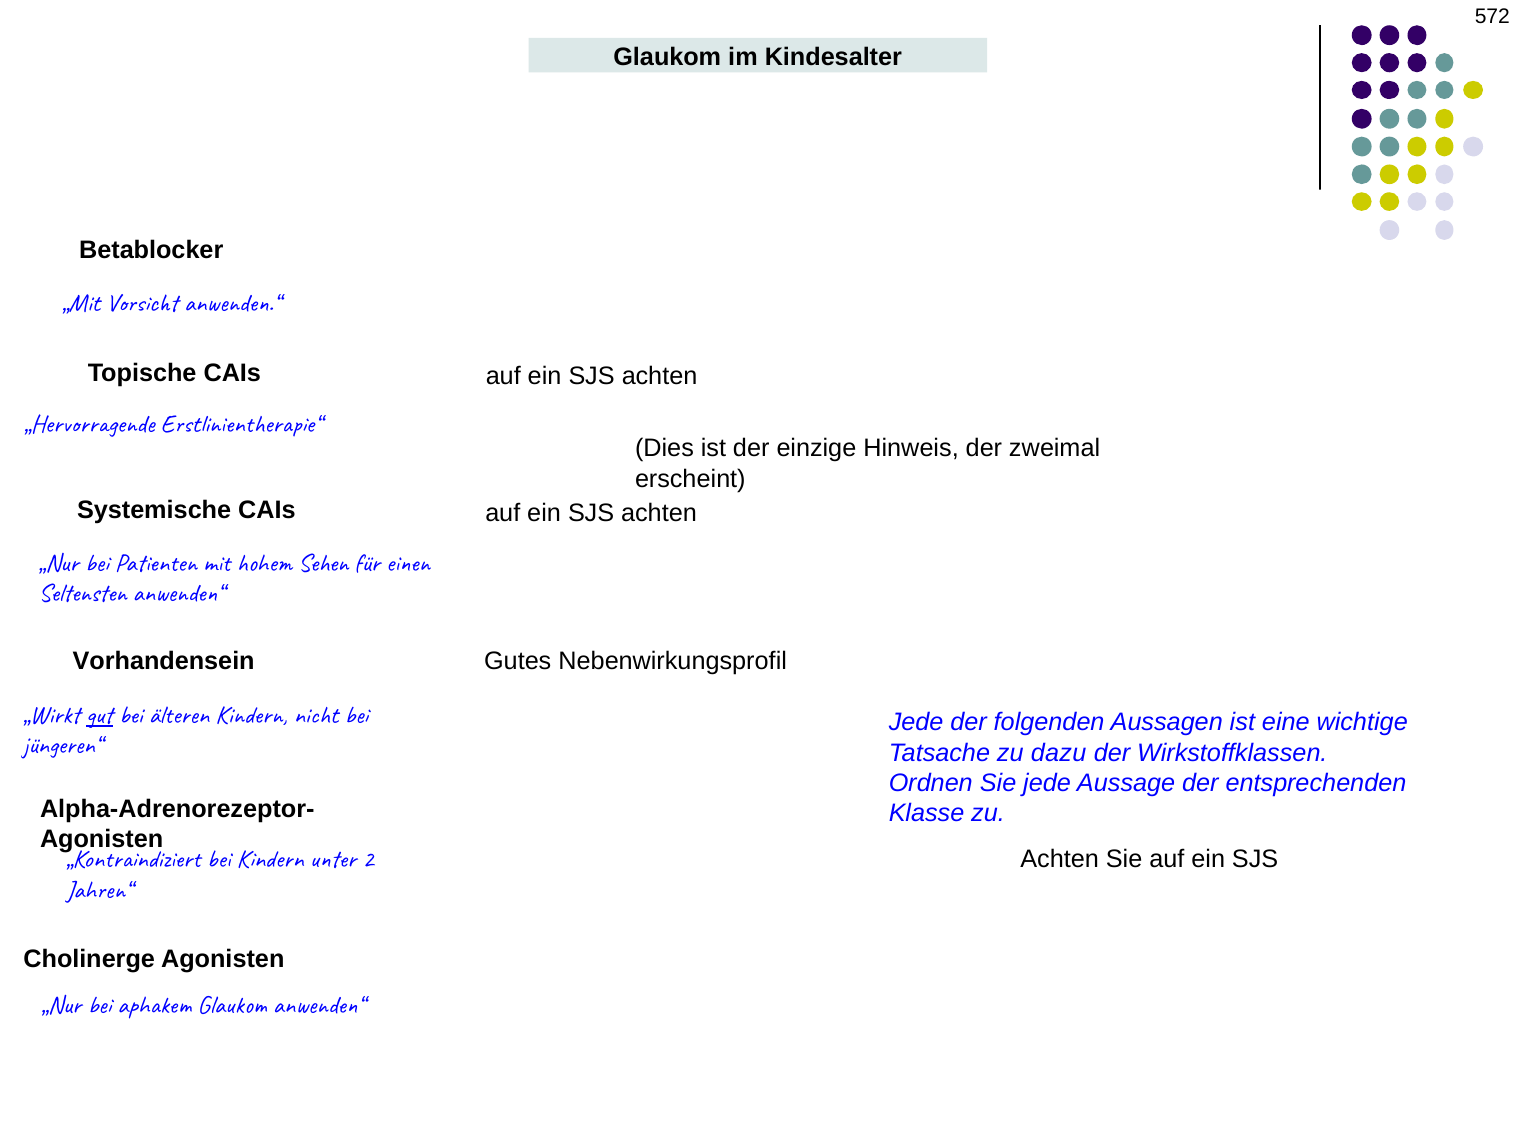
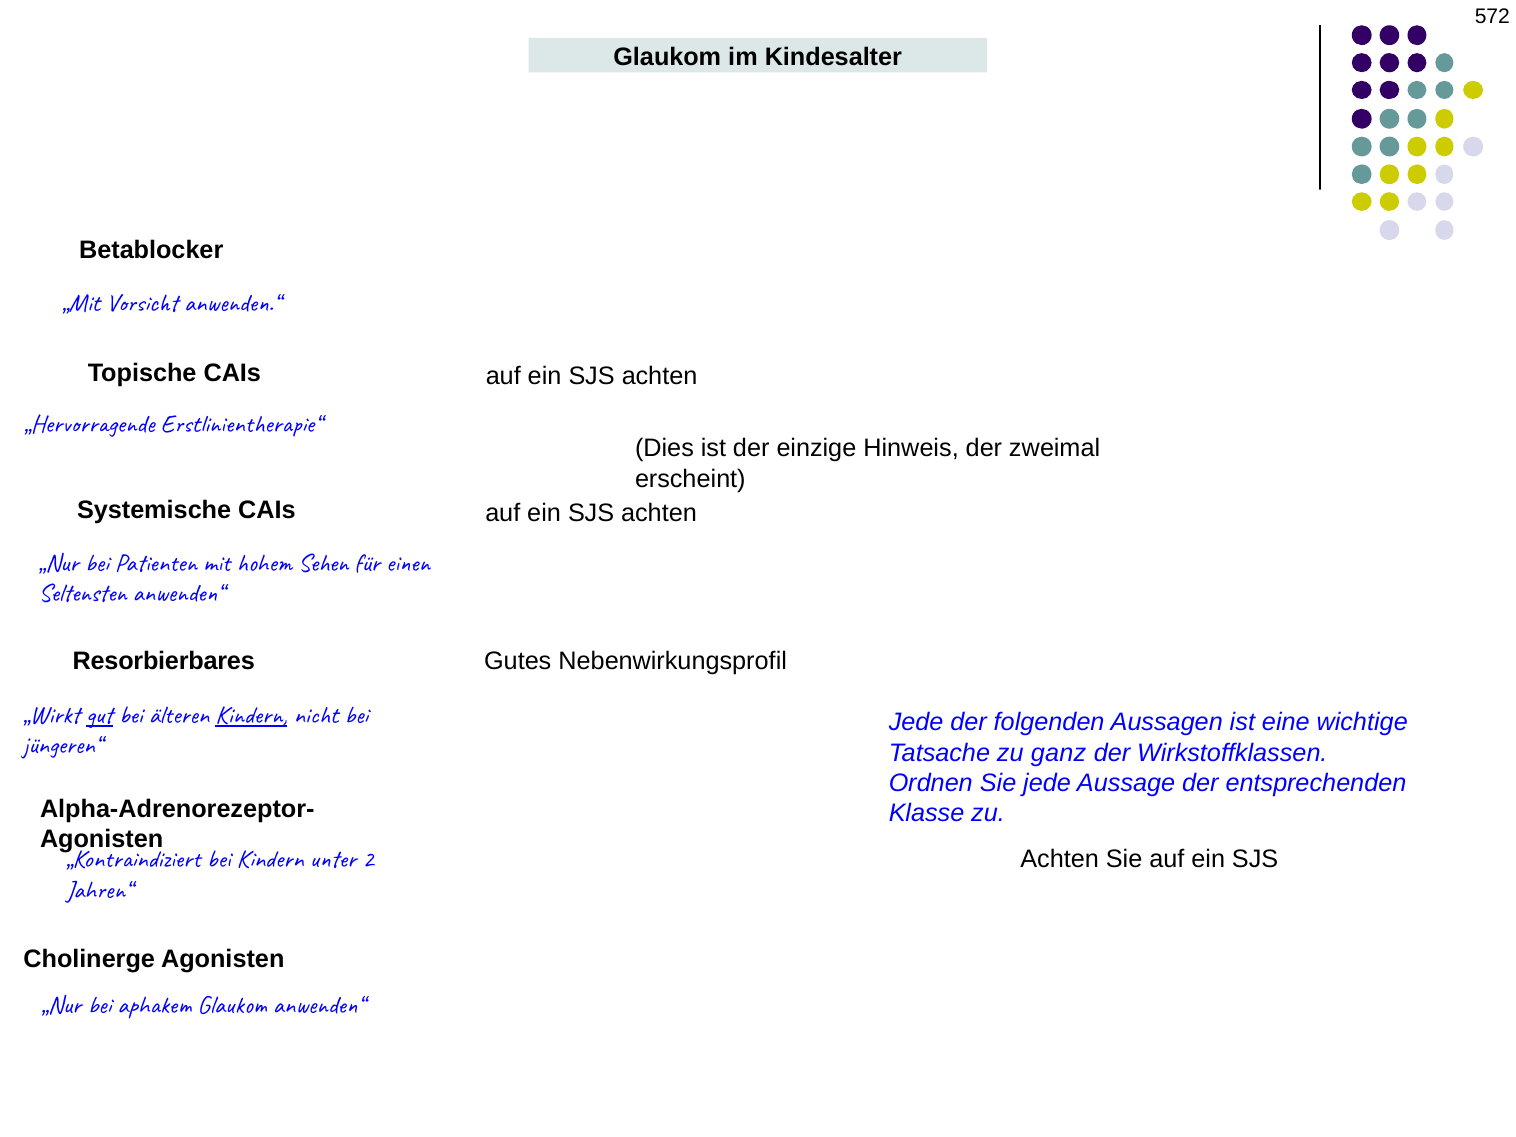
Vorhandensein: Vorhandensein -> Resorbierbares
Kindern at (251, 715) underline: none -> present
dazu: dazu -> ganz
